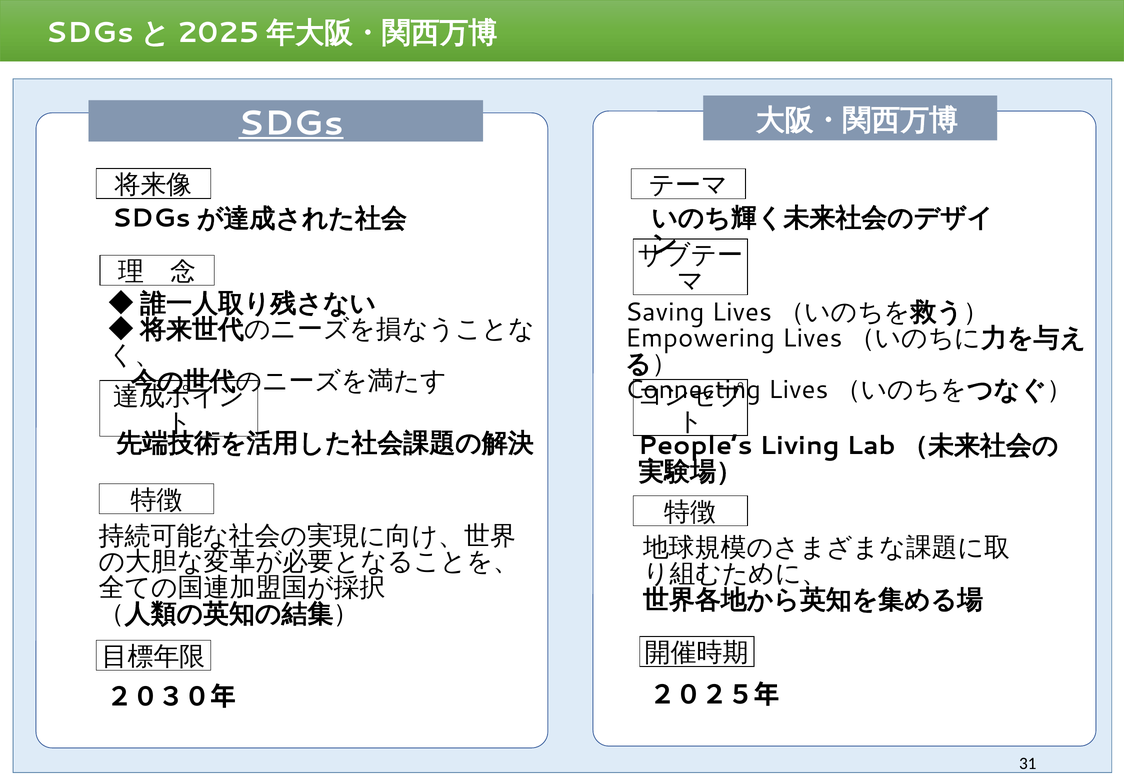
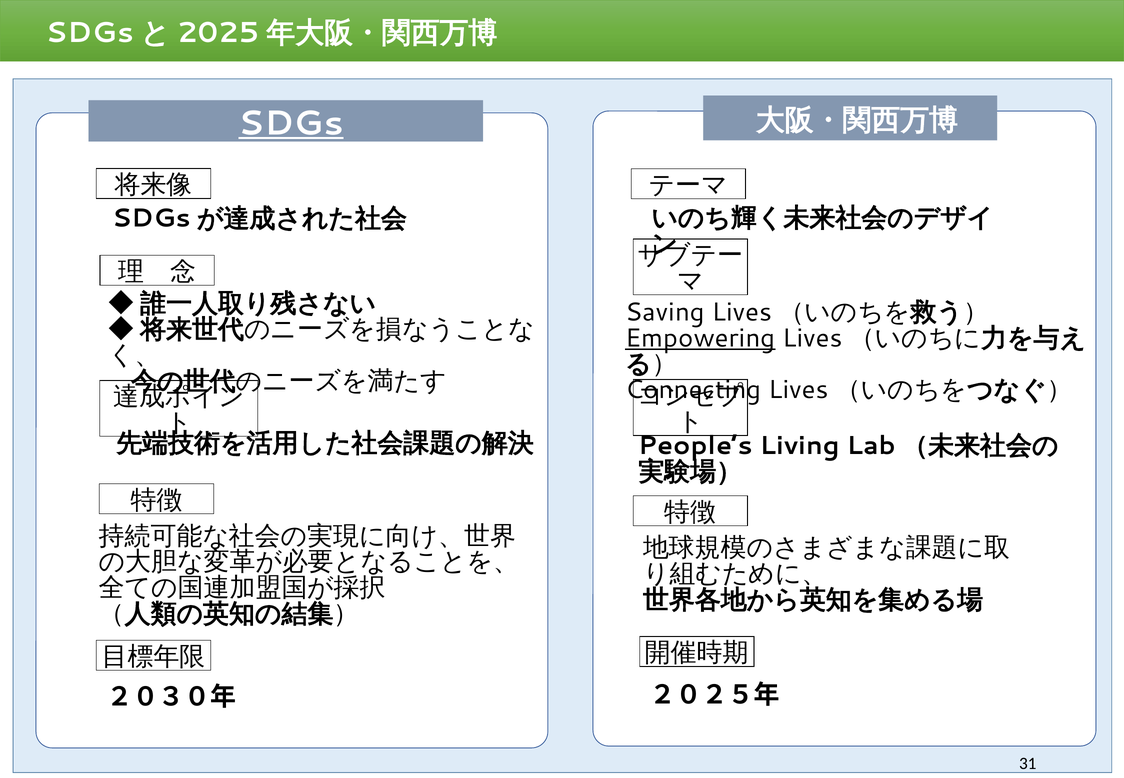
Empowering underline: none -> present
